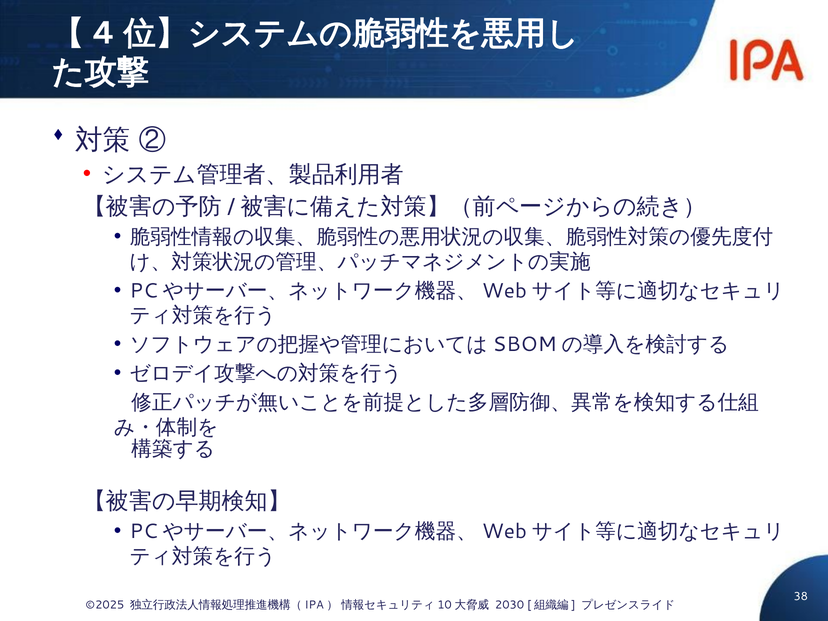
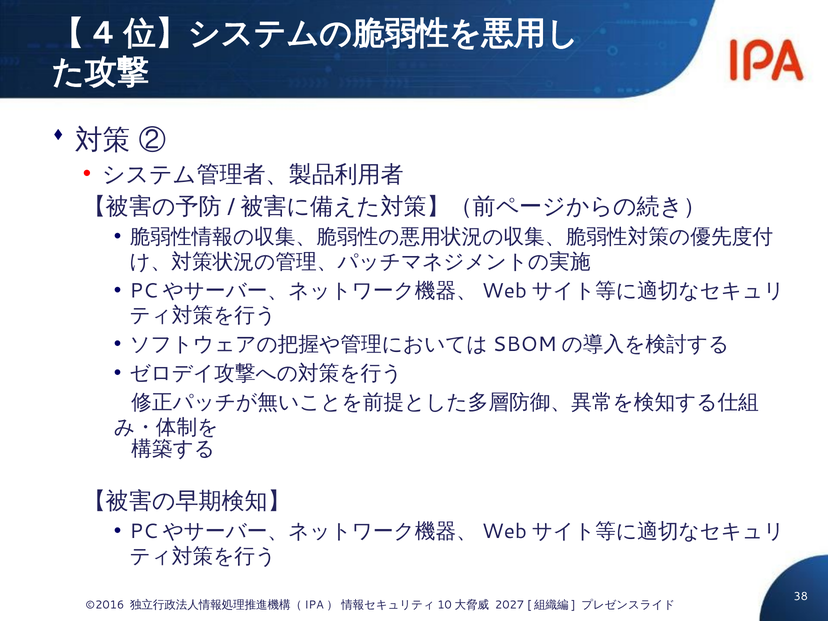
©2025: ©2025 -> ©2016
2030: 2030 -> 2027
